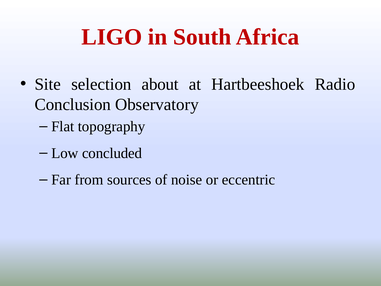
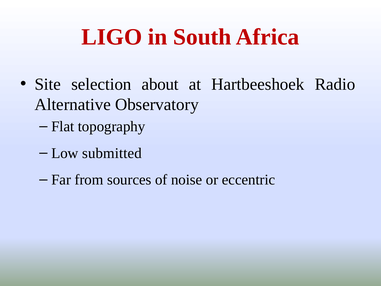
Conclusion: Conclusion -> Alternative
concluded: concluded -> submitted
